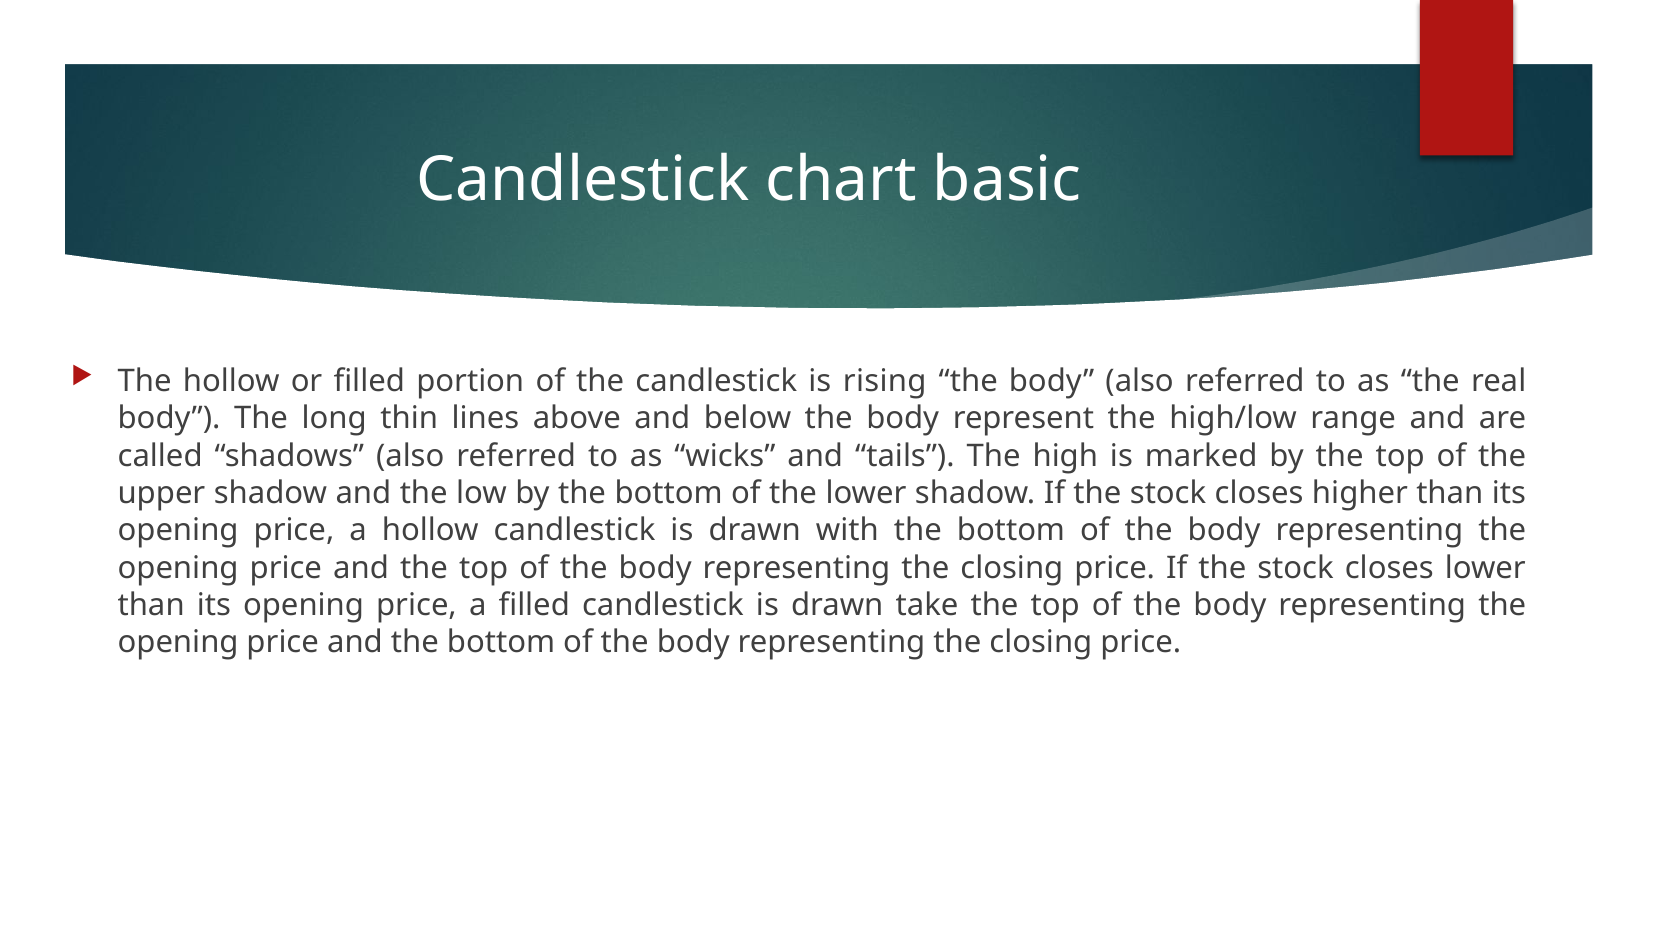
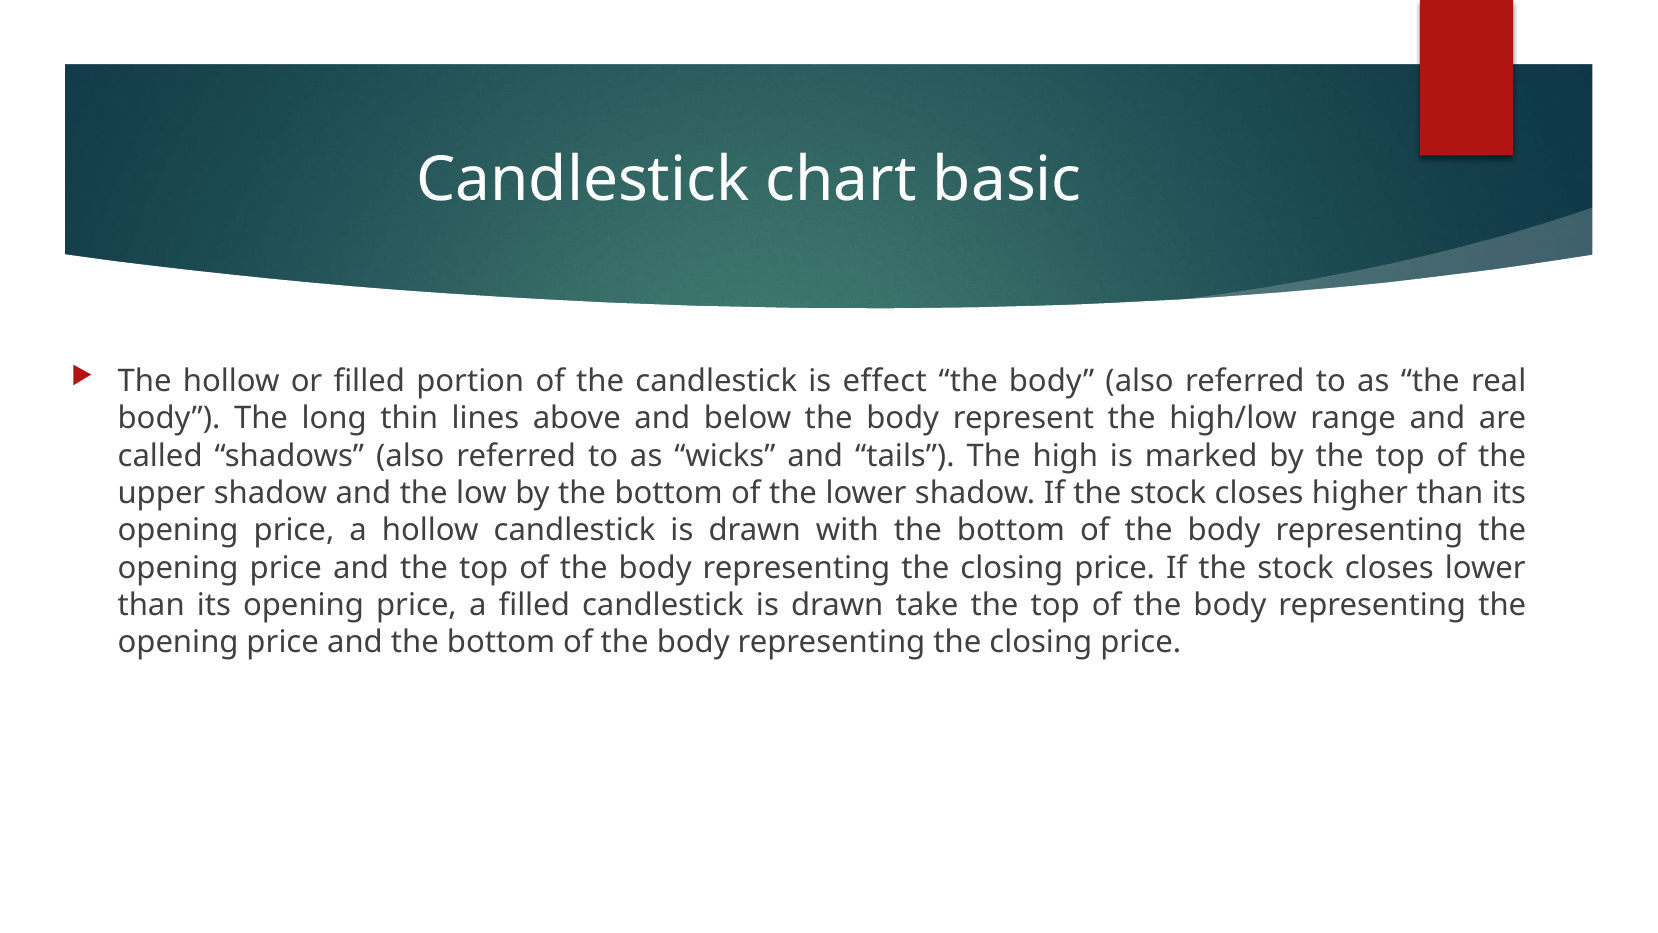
rising: rising -> effect
